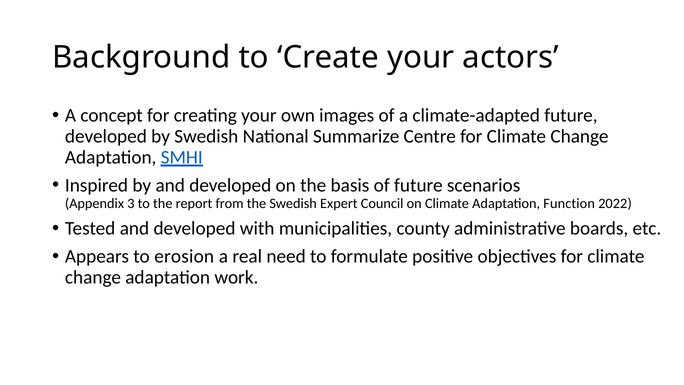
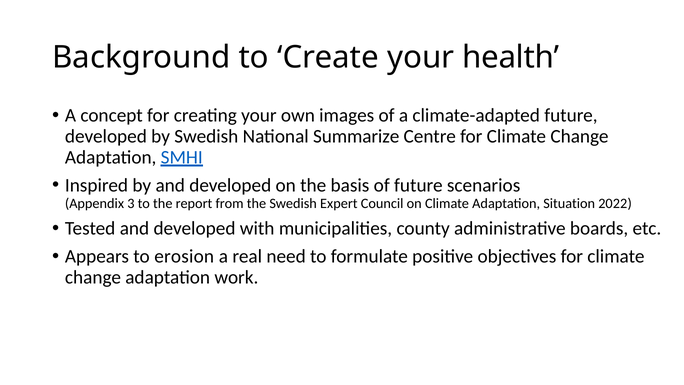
actors: actors -> health
Function: Function -> Situation
